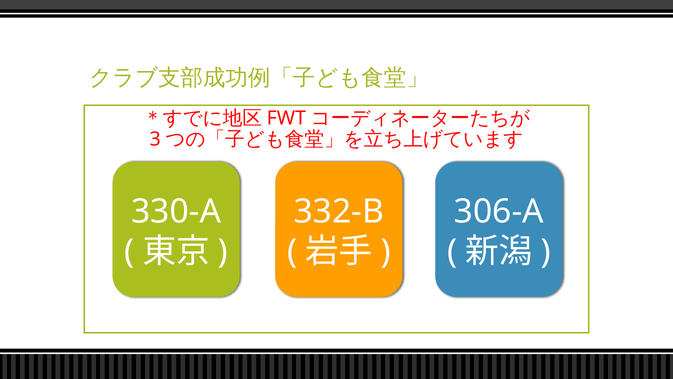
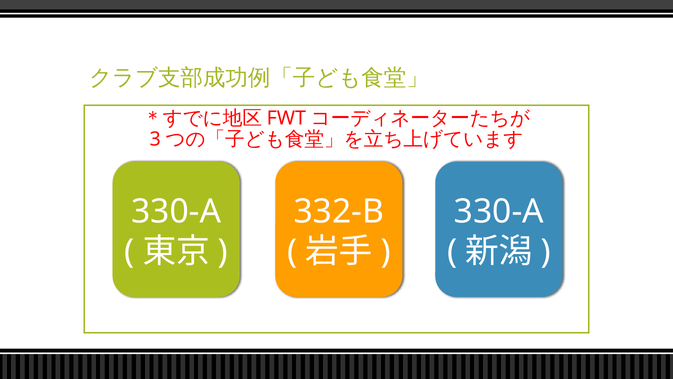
306-A at (499, 211): 306-A -> 330-A
